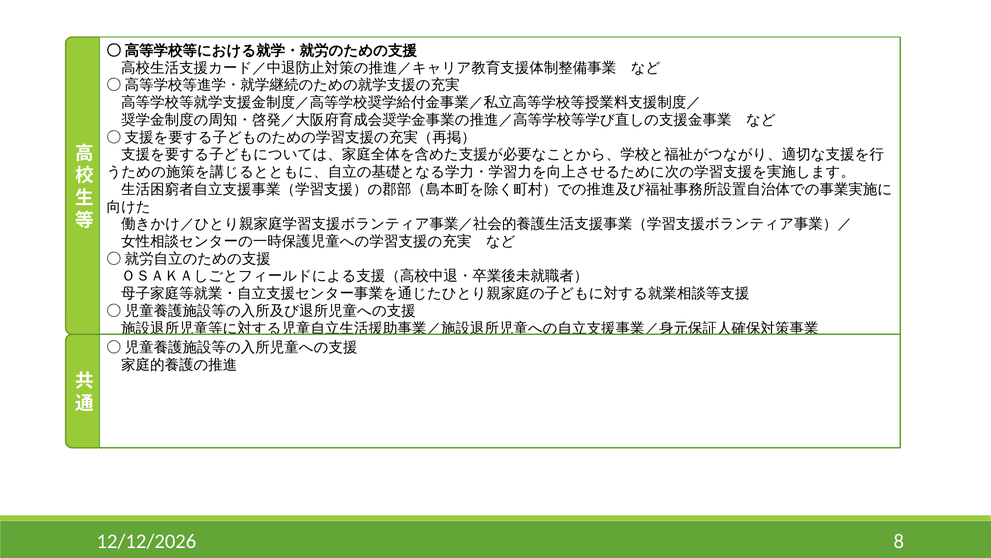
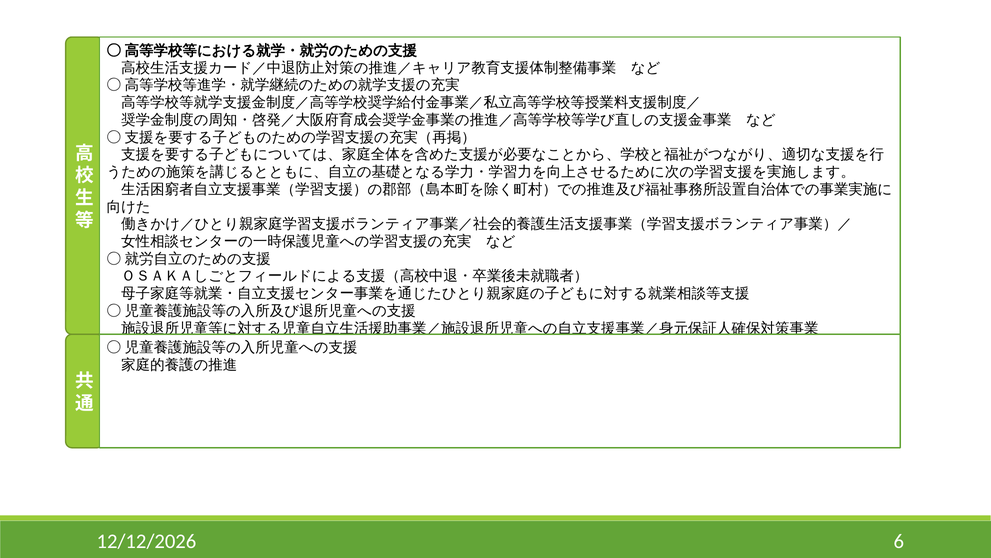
8: 8 -> 6
